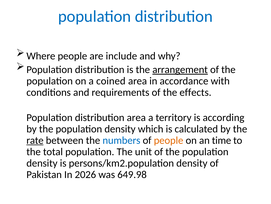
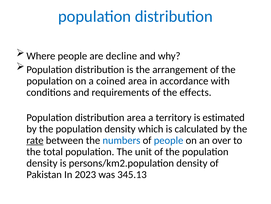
include: include -> decline
arrangement underline: present -> none
according: according -> estimated
people at (169, 140) colour: orange -> blue
time: time -> over
2026: 2026 -> 2023
649.98: 649.98 -> 345.13
